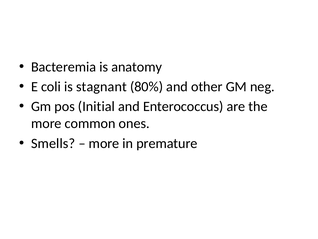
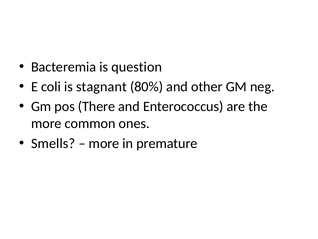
anatomy: anatomy -> question
Initial: Initial -> There
